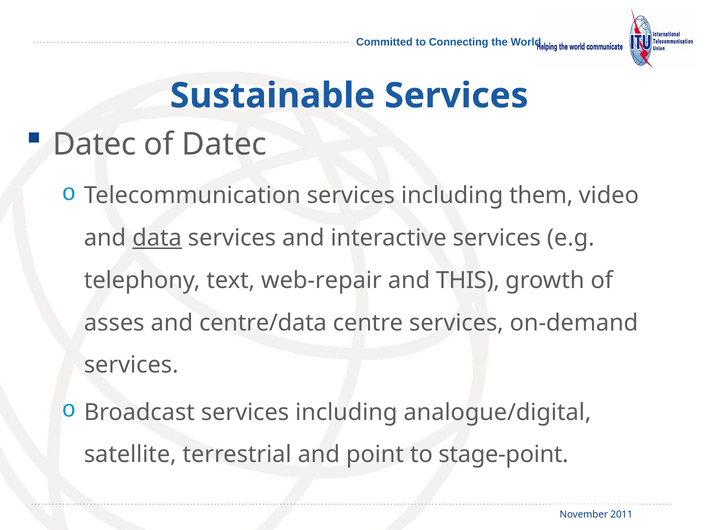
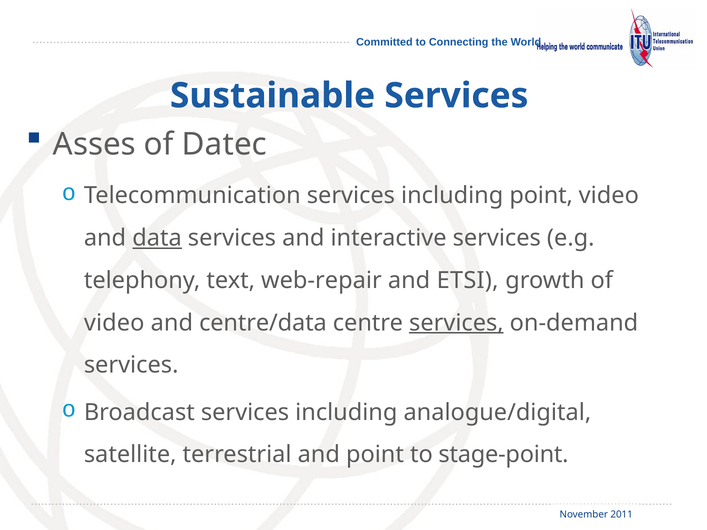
Datec at (95, 144): Datec -> Asses
including them: them -> point
THIS: THIS -> ETSI
asses at (114, 323): asses -> video
services at (456, 323) underline: none -> present
